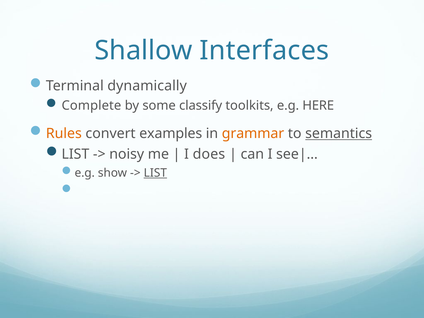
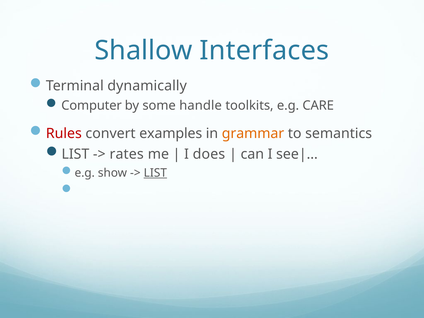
Complete: Complete -> Computer
classify: classify -> handle
HERE: HERE -> CARE
Rules colour: orange -> red
semantics underline: present -> none
noisy: noisy -> rates
